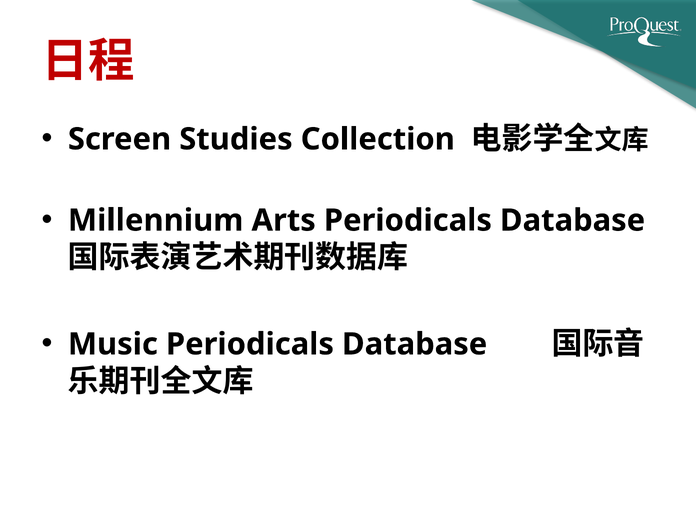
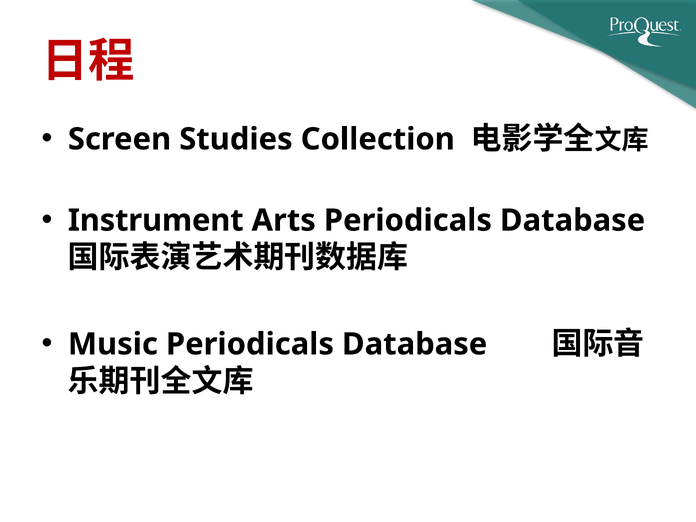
Millennium: Millennium -> Instrument
